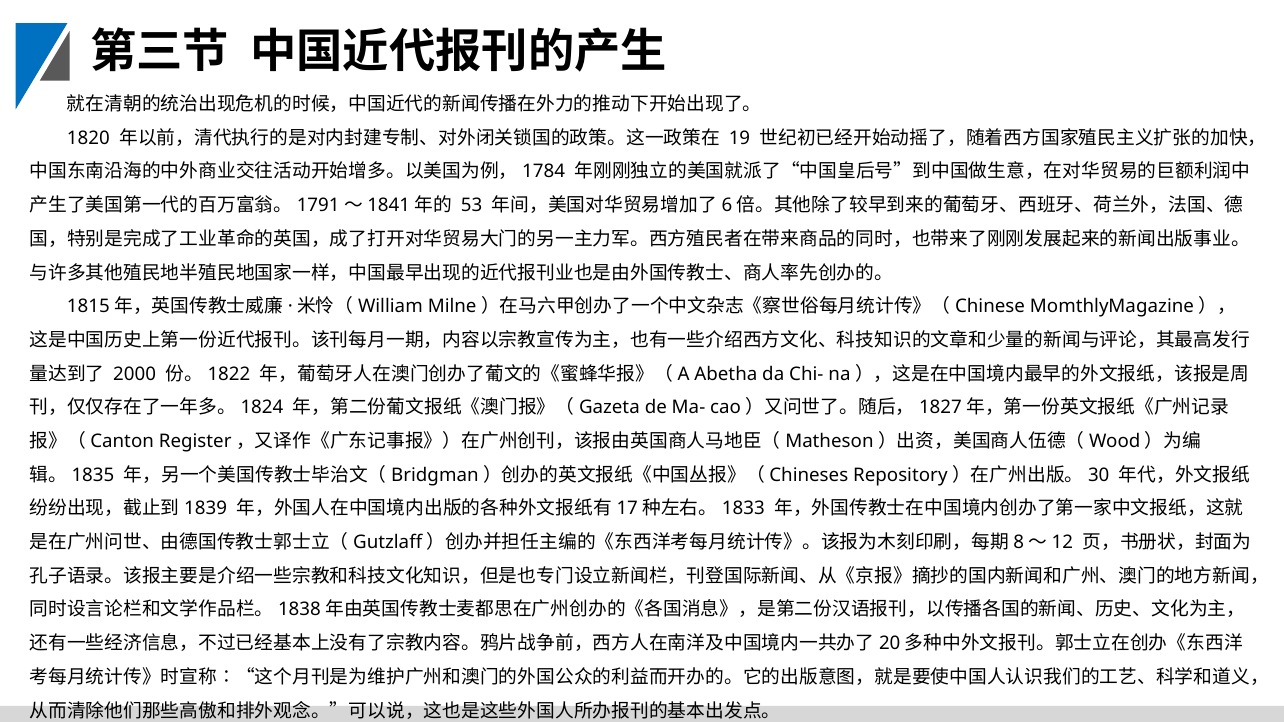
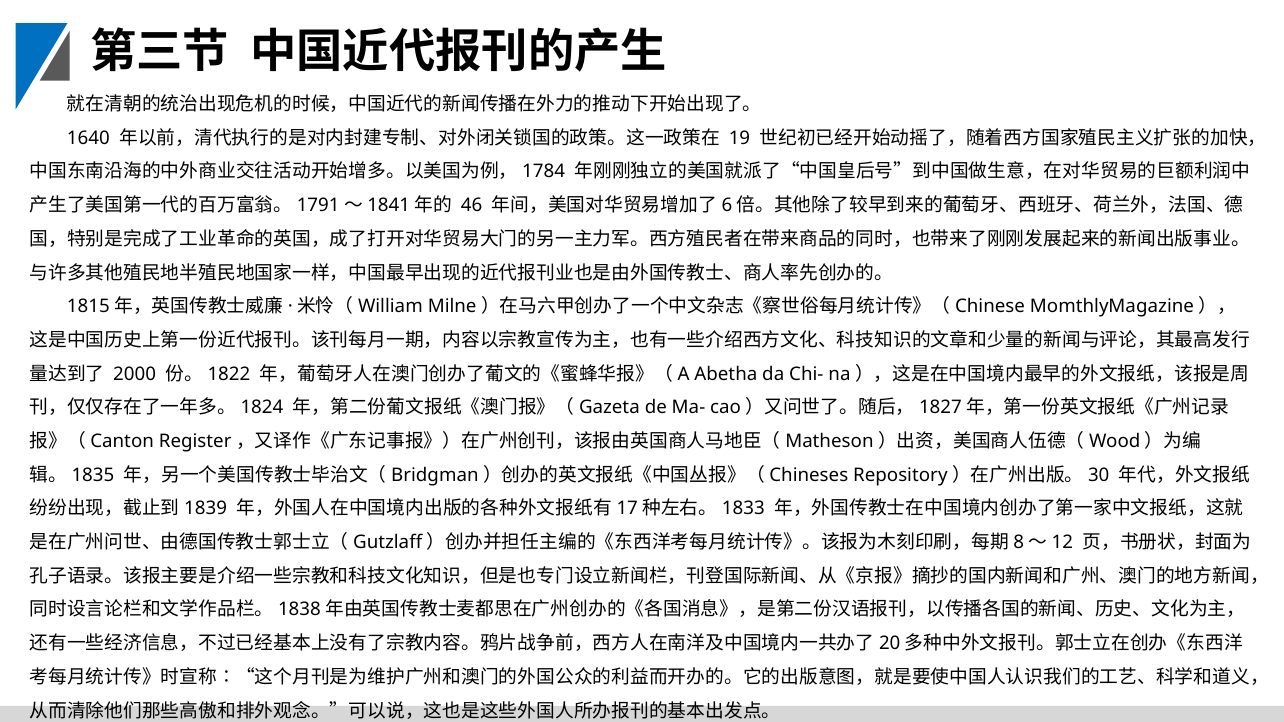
1820: 1820 -> 1640
53: 53 -> 46
